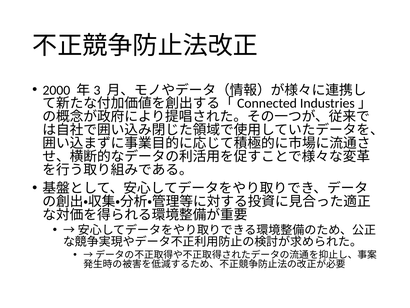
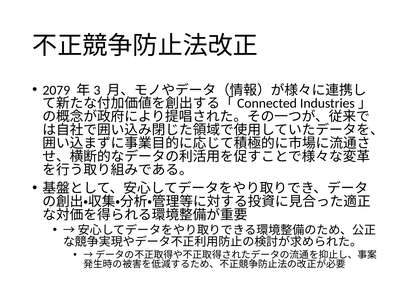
2000: 2000 -> 2079
